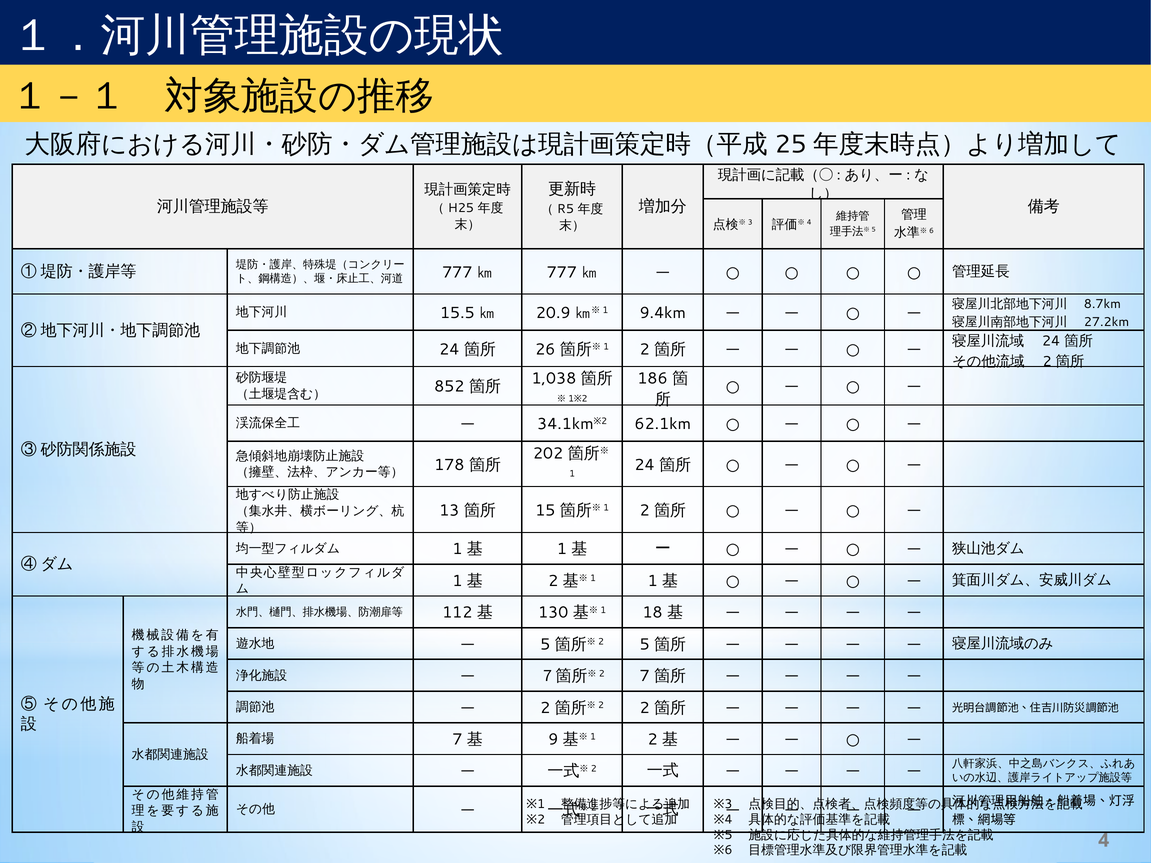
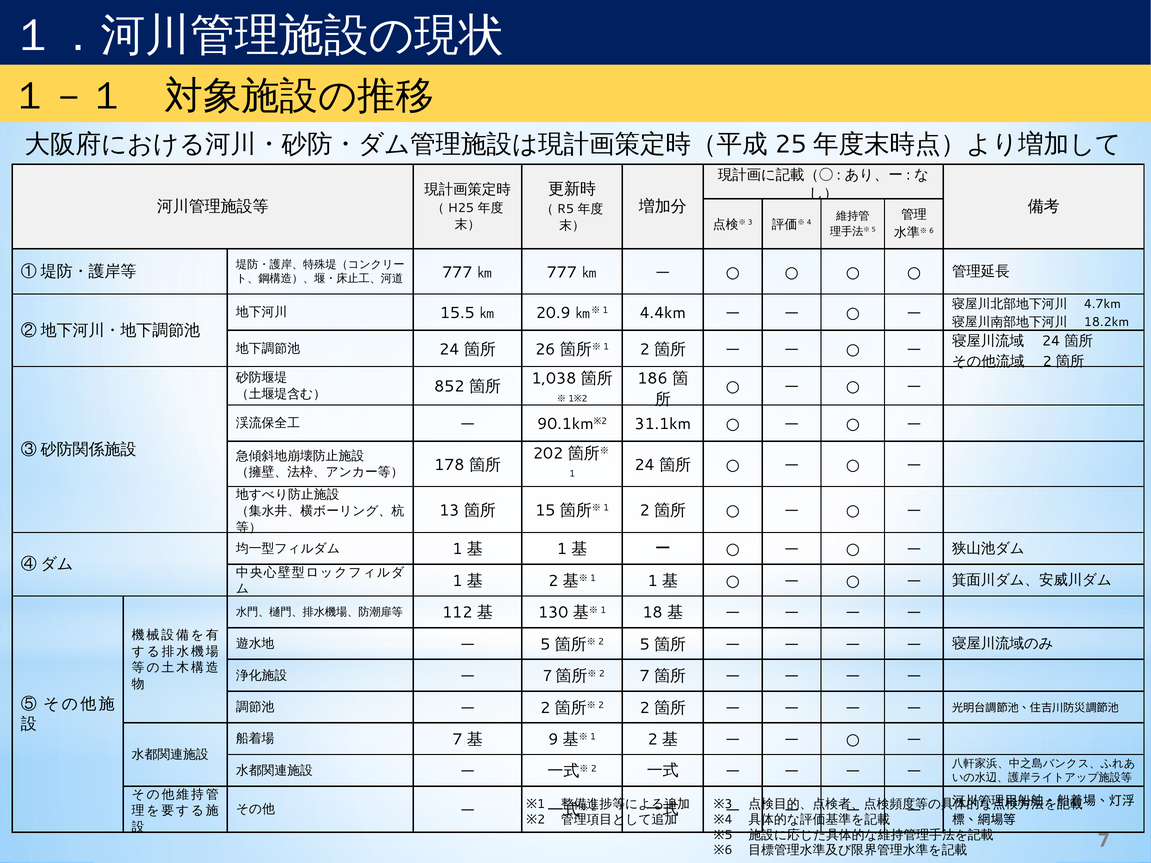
8.7km: 8.7km -> 4.7km
9.4km: 9.4km -> 4.4km
27.2km: 27.2km -> 18.2km
34.1km: 34.1km -> 90.1km
62.1km: 62.1km -> 31.1km
4 at (1104, 841): 4 -> 7
